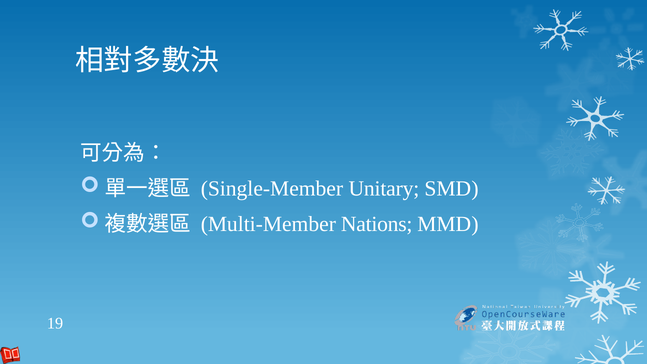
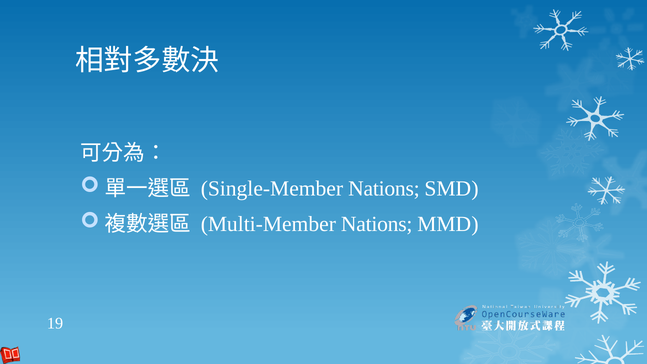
Single-Member Unitary: Unitary -> Nations
